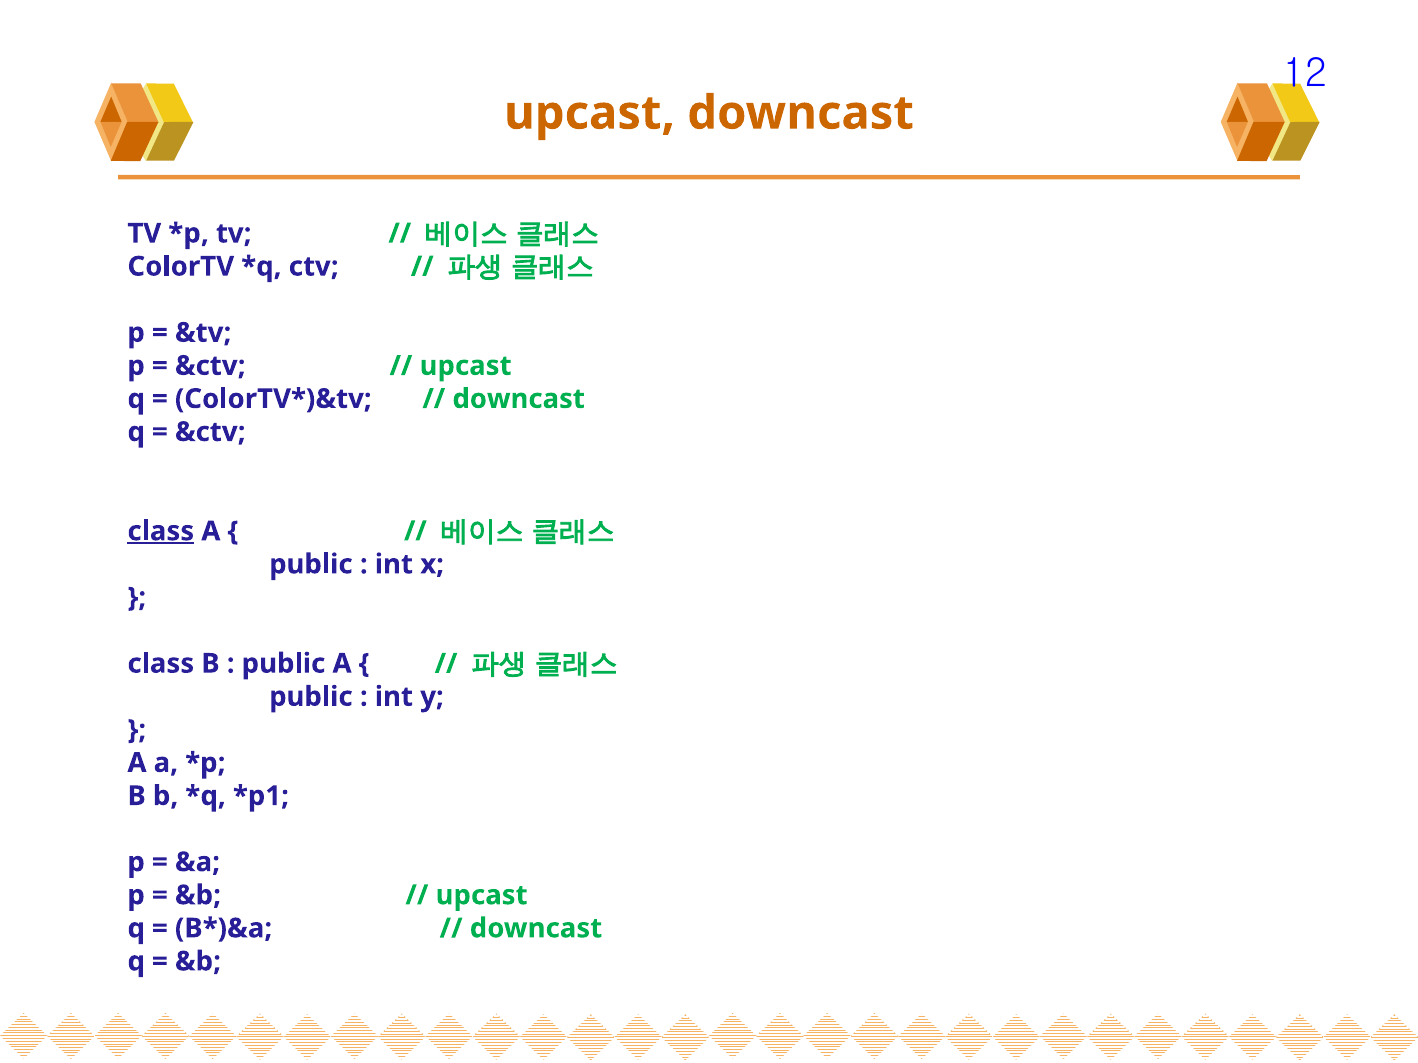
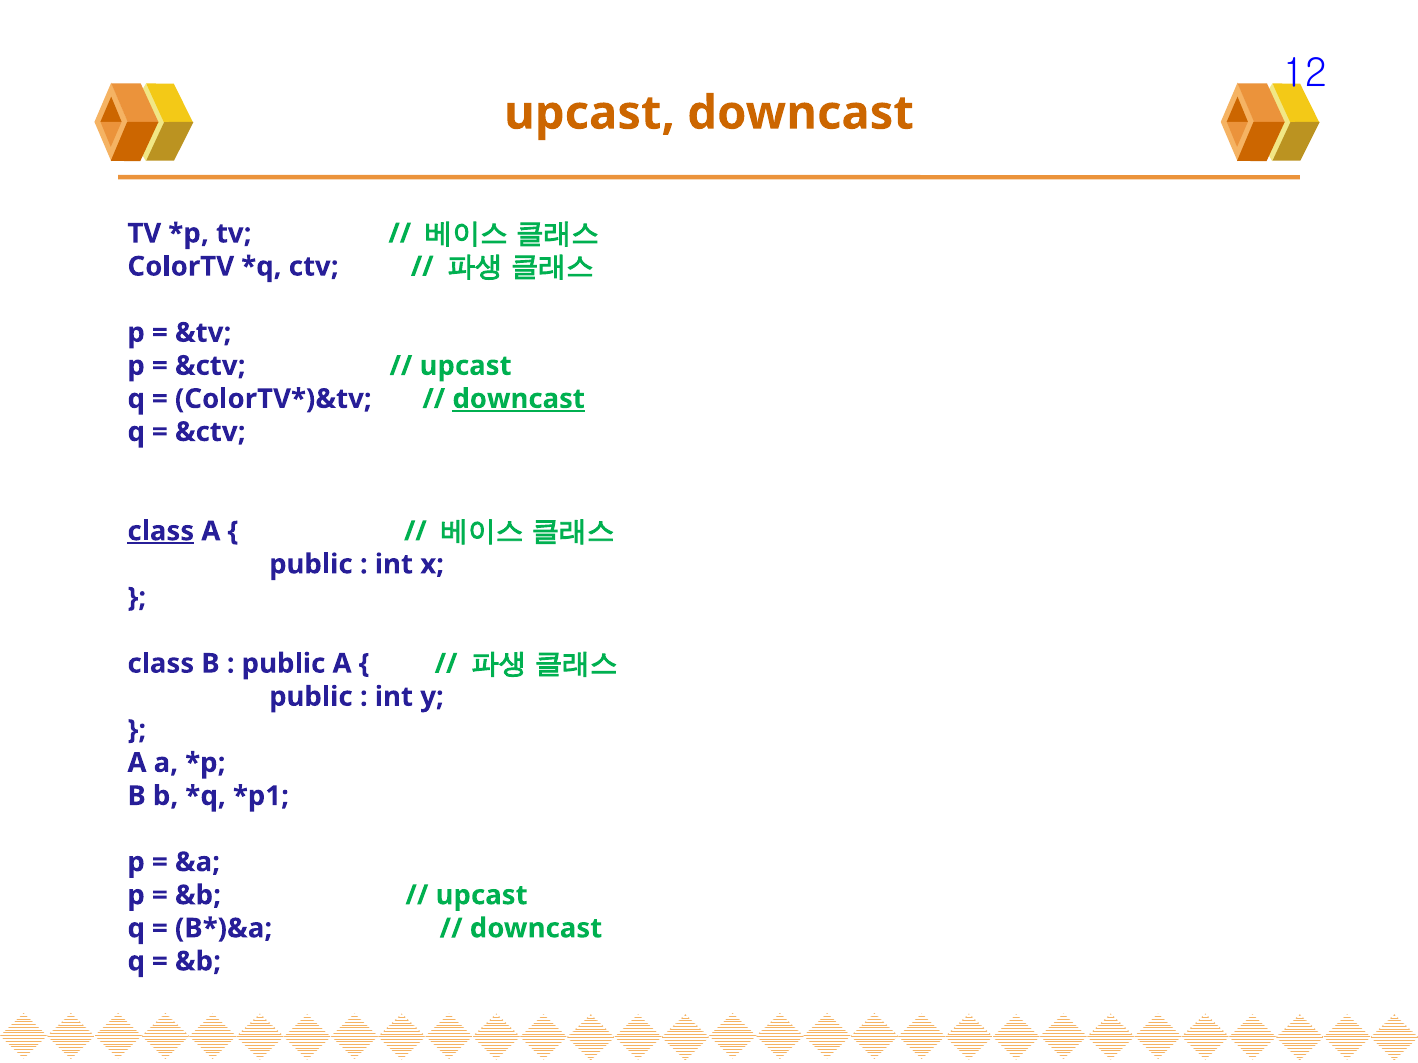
downcast at (519, 399) underline: none -> present
